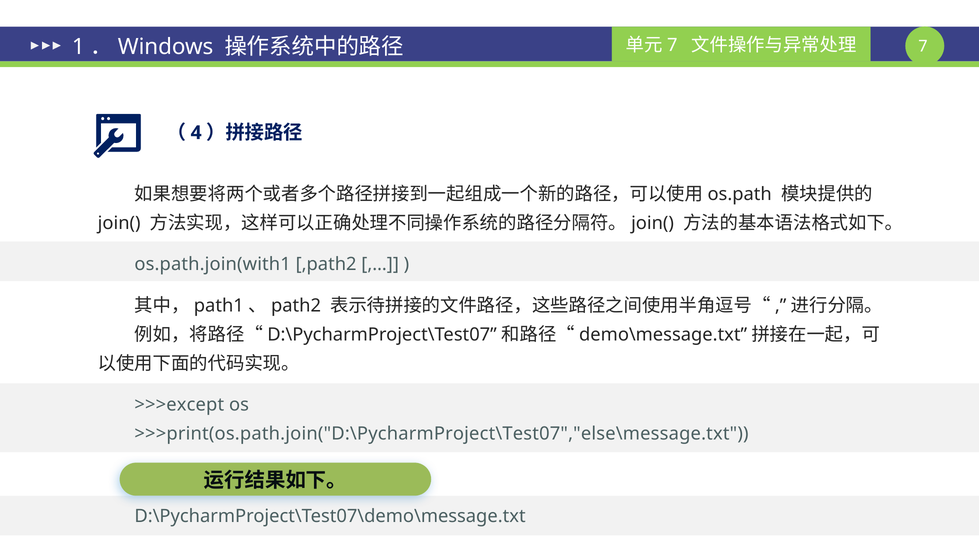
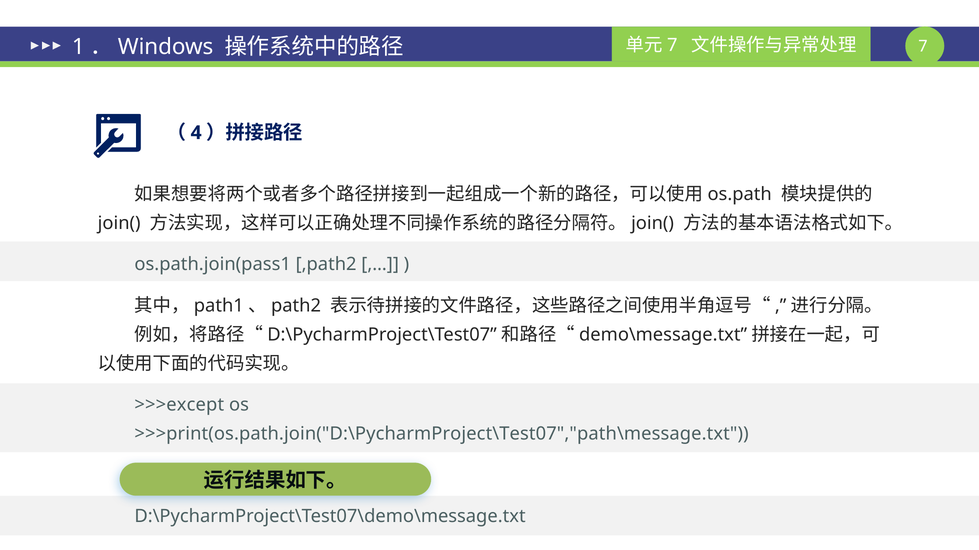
os.path.join(with1: os.path.join(with1 -> os.path.join(pass1
>>>print(os.path.join("D:\PycharmProject\Test07","else\message.txt: >>>print(os.path.join("D:\PycharmProject\Test07","else\message.txt -> >>>print(os.path.join("D:\PycharmProject\Test07","path\message.txt
